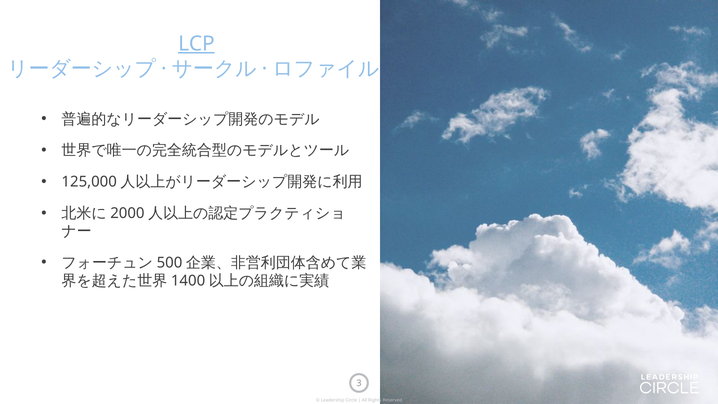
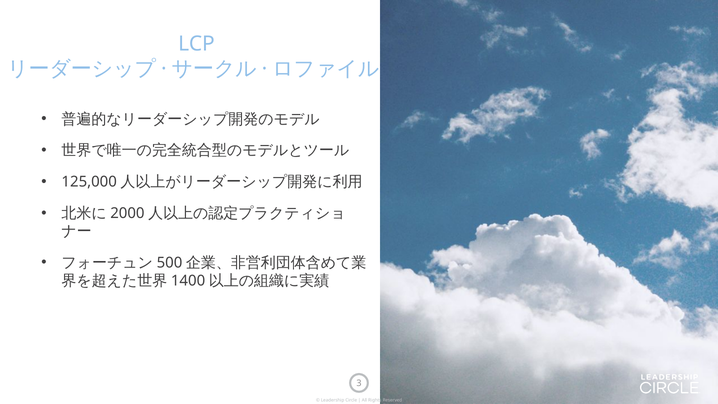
LCP underline: present -> none
